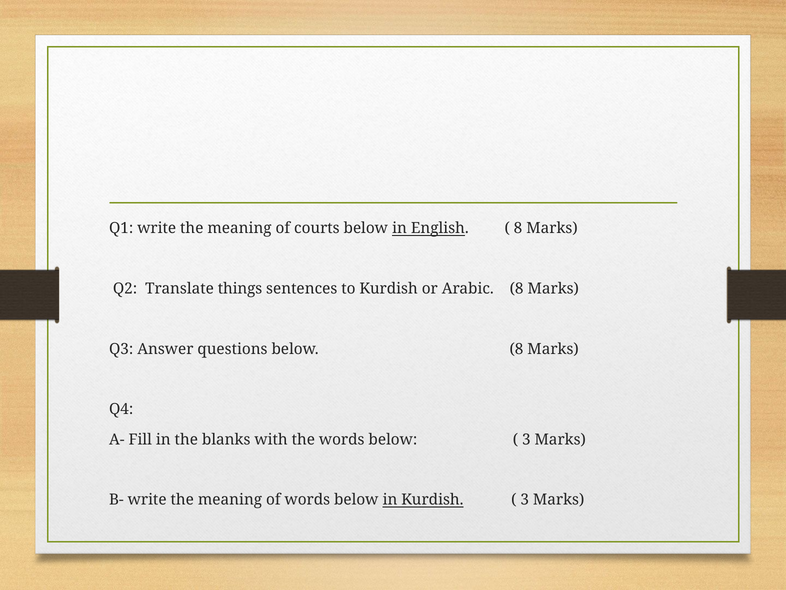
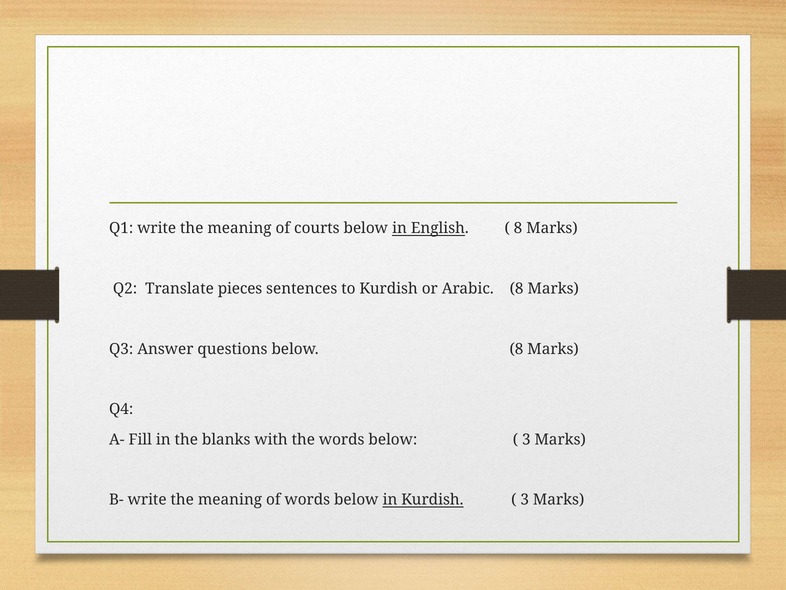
things: things -> pieces
